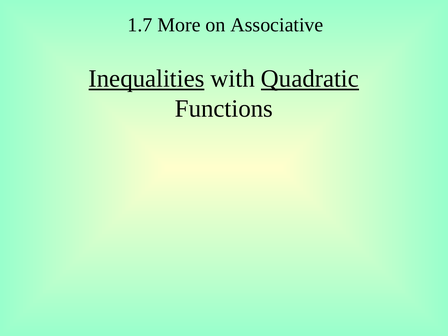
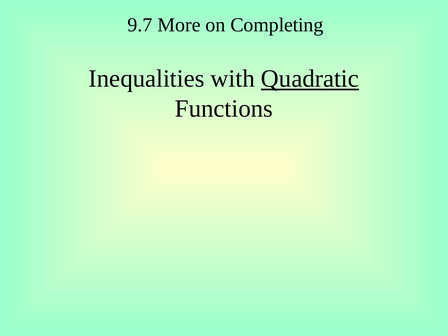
1.7: 1.7 -> 9.7
Associative: Associative -> Completing
Inequalities underline: present -> none
